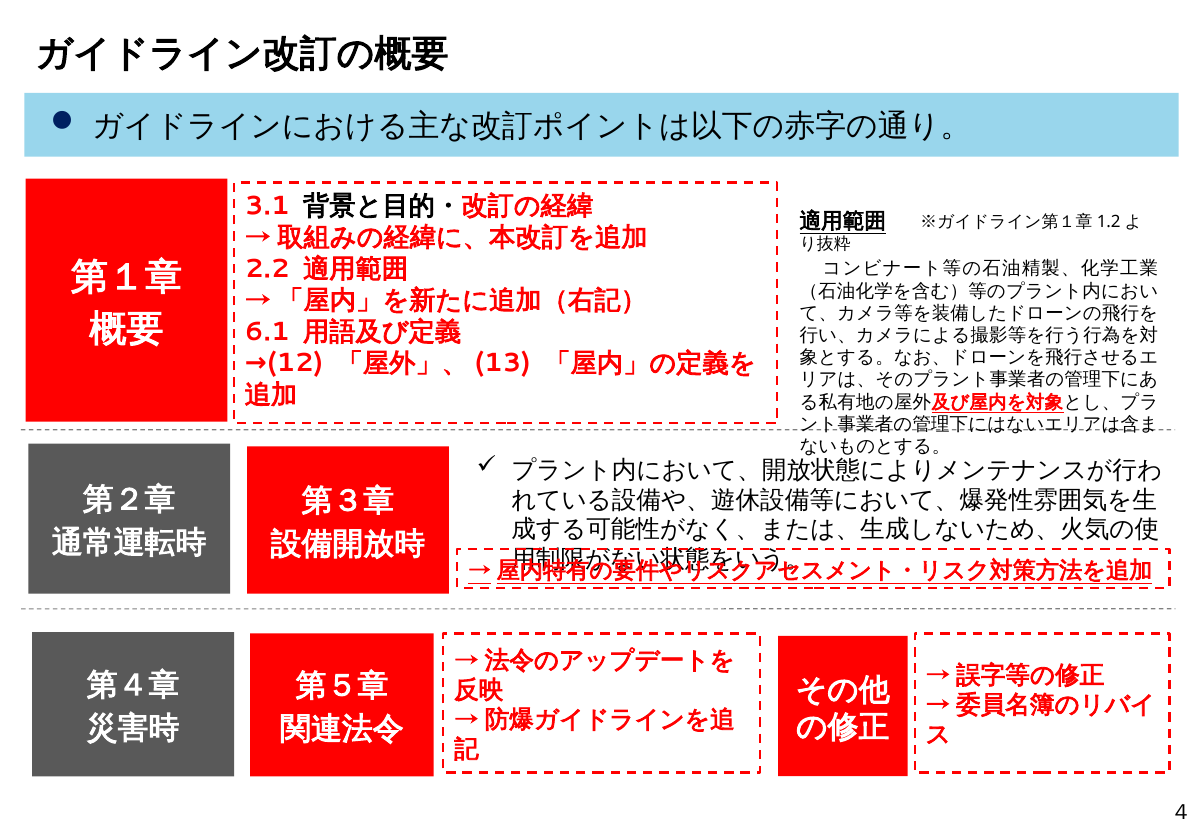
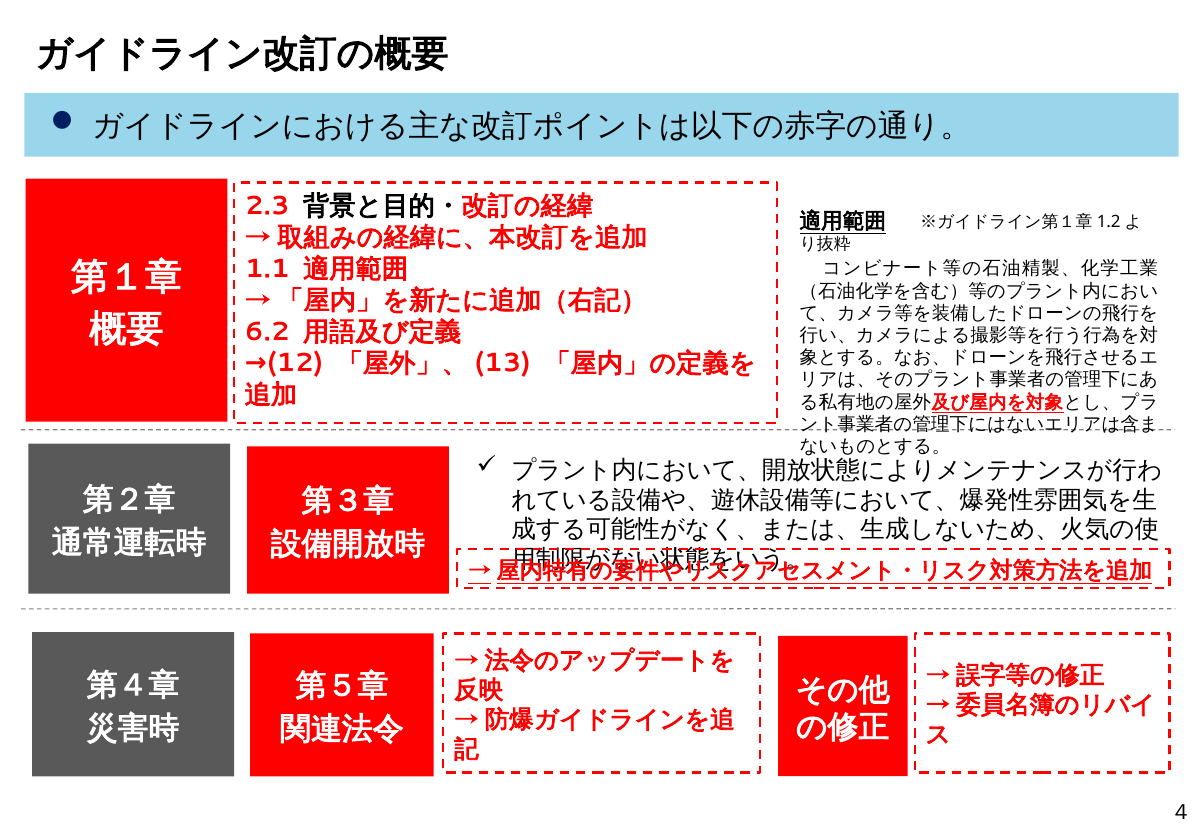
3.1: 3.1 -> 2.3
2.2: 2.2 -> 1.1
6.1: 6.1 -> 6.2
